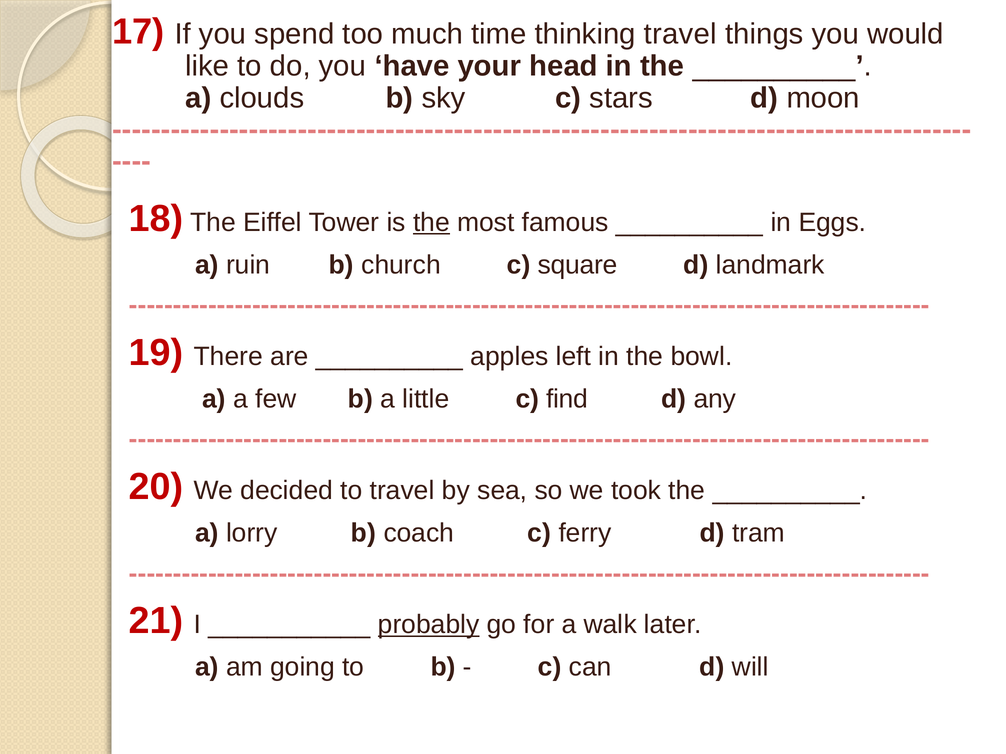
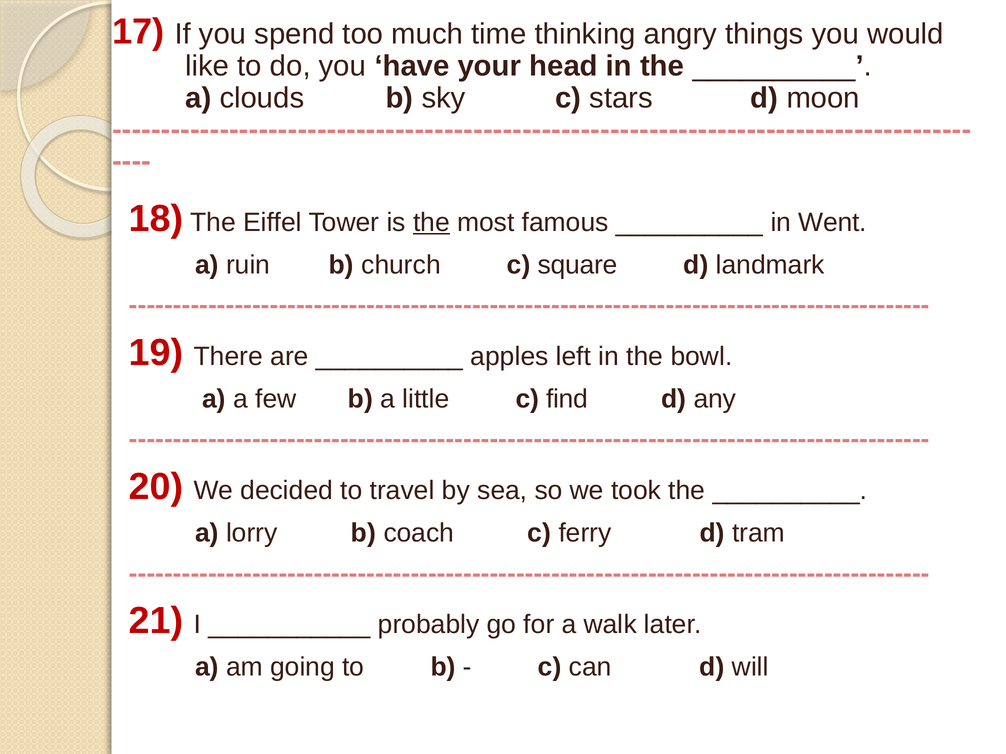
thinking travel: travel -> angry
Eggs: Eggs -> Went
probably underline: present -> none
